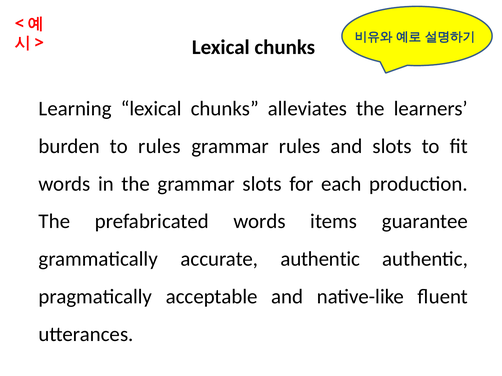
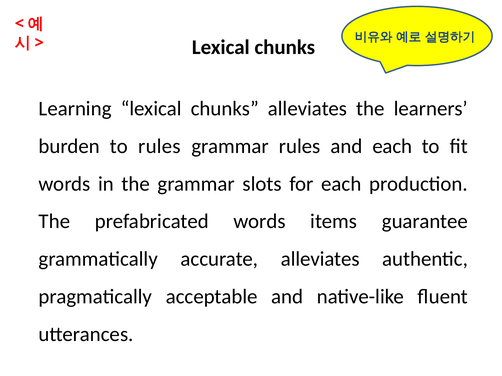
and slots: slots -> each
accurate authentic: authentic -> alleviates
